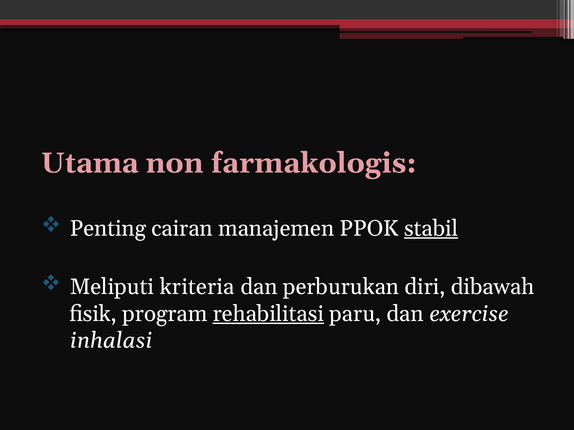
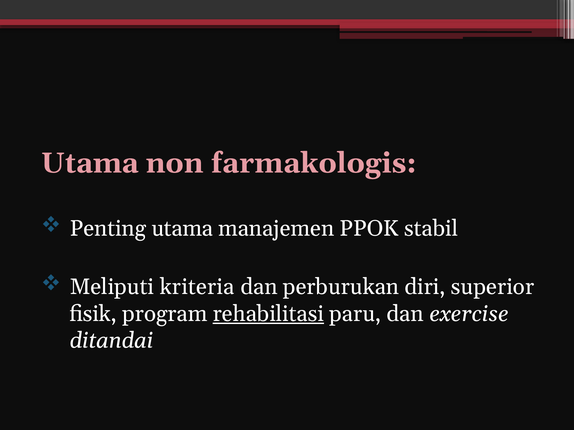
Penting cairan: cairan -> utama
stabil underline: present -> none
dibawah: dibawah -> superior
inhalasi: inhalasi -> ditandai
